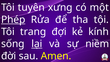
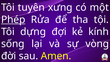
trang: trang -> dựng
lại underline: present -> none
niềm: niềm -> vòng
